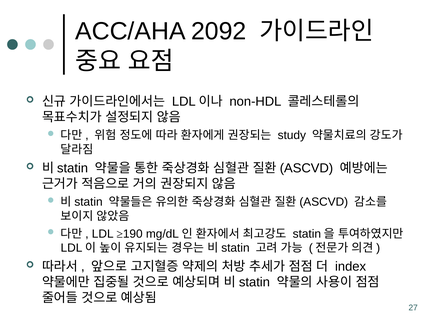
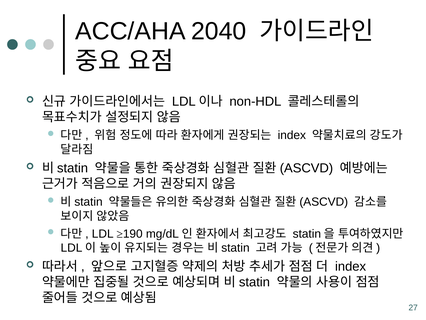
2092: 2092 -> 2040
study at (292, 135): study -> index
